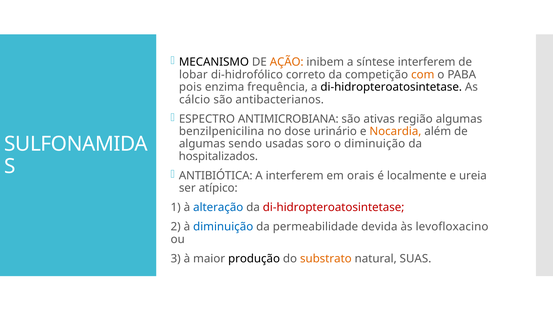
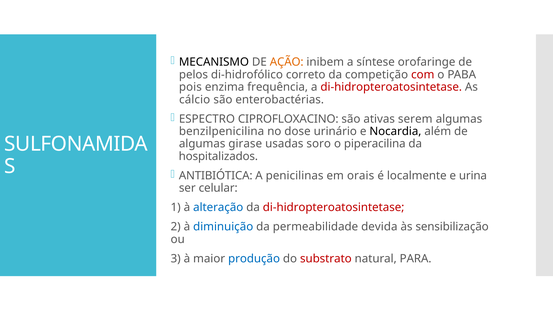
síntese interferem: interferem -> orofaringe
lobar: lobar -> pelos
com colour: orange -> red
di-hidropteroatosintetase at (391, 87) colour: black -> red
antibacterianos: antibacterianos -> enterobactérias
ANTIMICROBIANA: ANTIMICROBIANA -> CIPROFLOXACINO
região: região -> serem
Nocardia colour: orange -> black
sendo: sendo -> girase
o diminuição: diminuição -> piperacilina
A interferem: interferem -> penicilinas
ureia: ureia -> urina
atípico: atípico -> celular
levofloxacino: levofloxacino -> sensibilização
produção colour: black -> blue
substrato colour: orange -> red
SUAS: SUAS -> PARA
